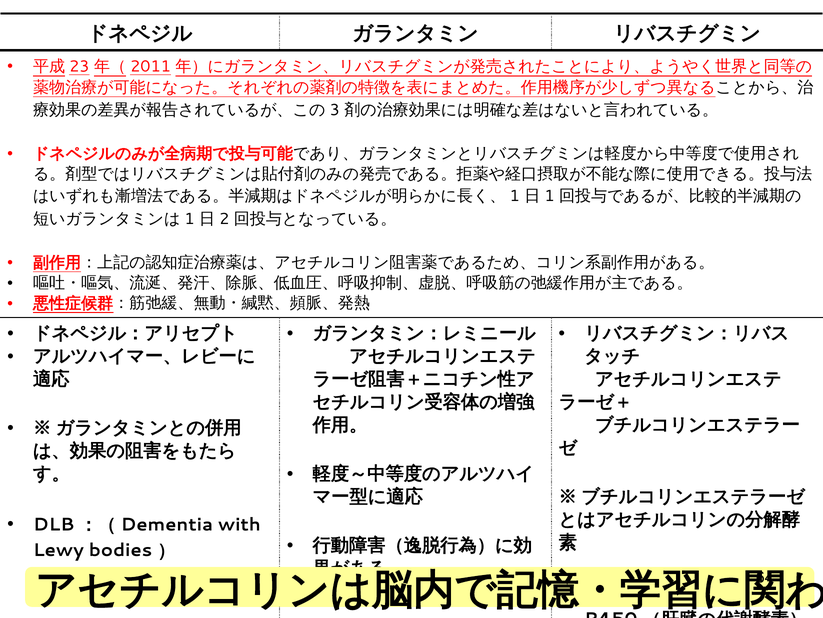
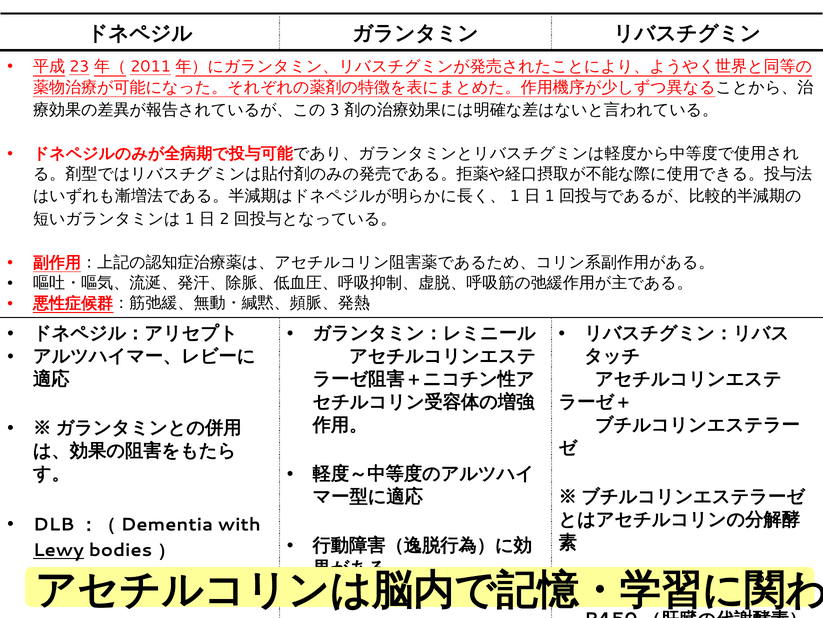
Lewy underline: none -> present
